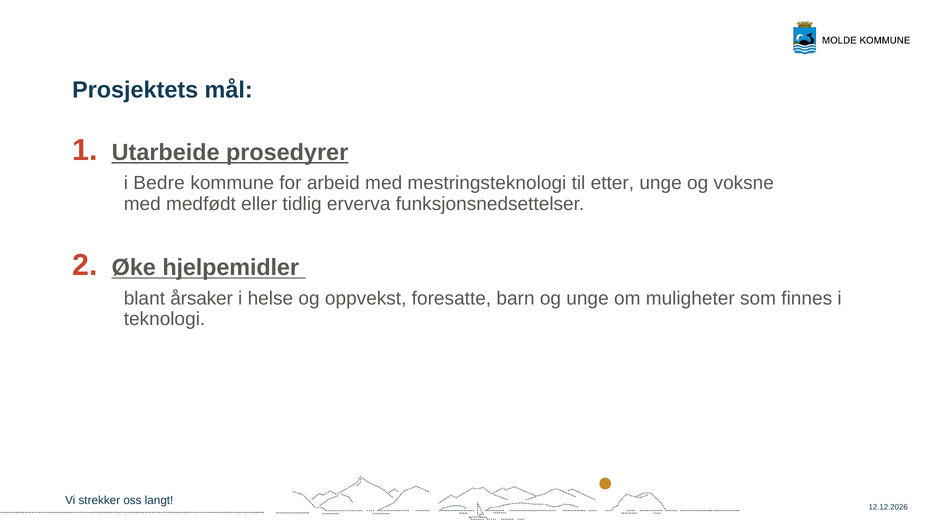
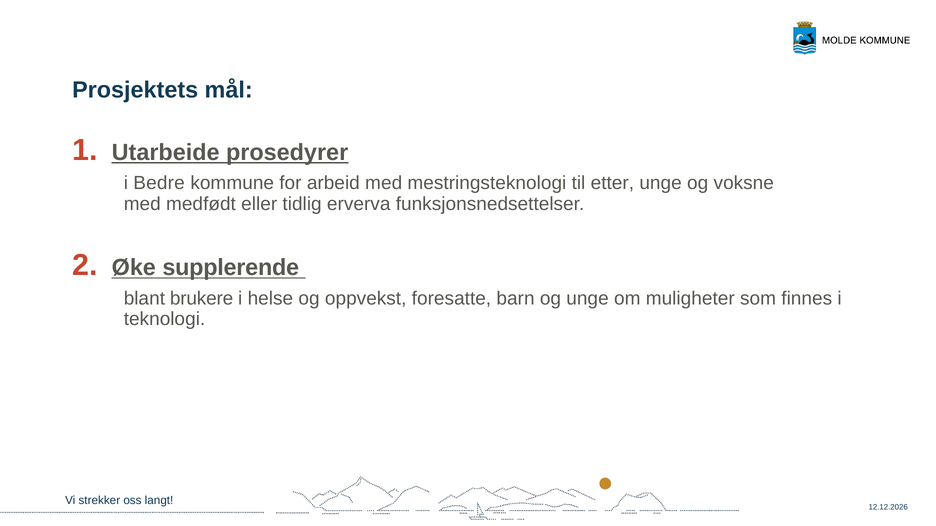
hjelpemidler: hjelpemidler -> supplerende
årsaker: årsaker -> brukere
